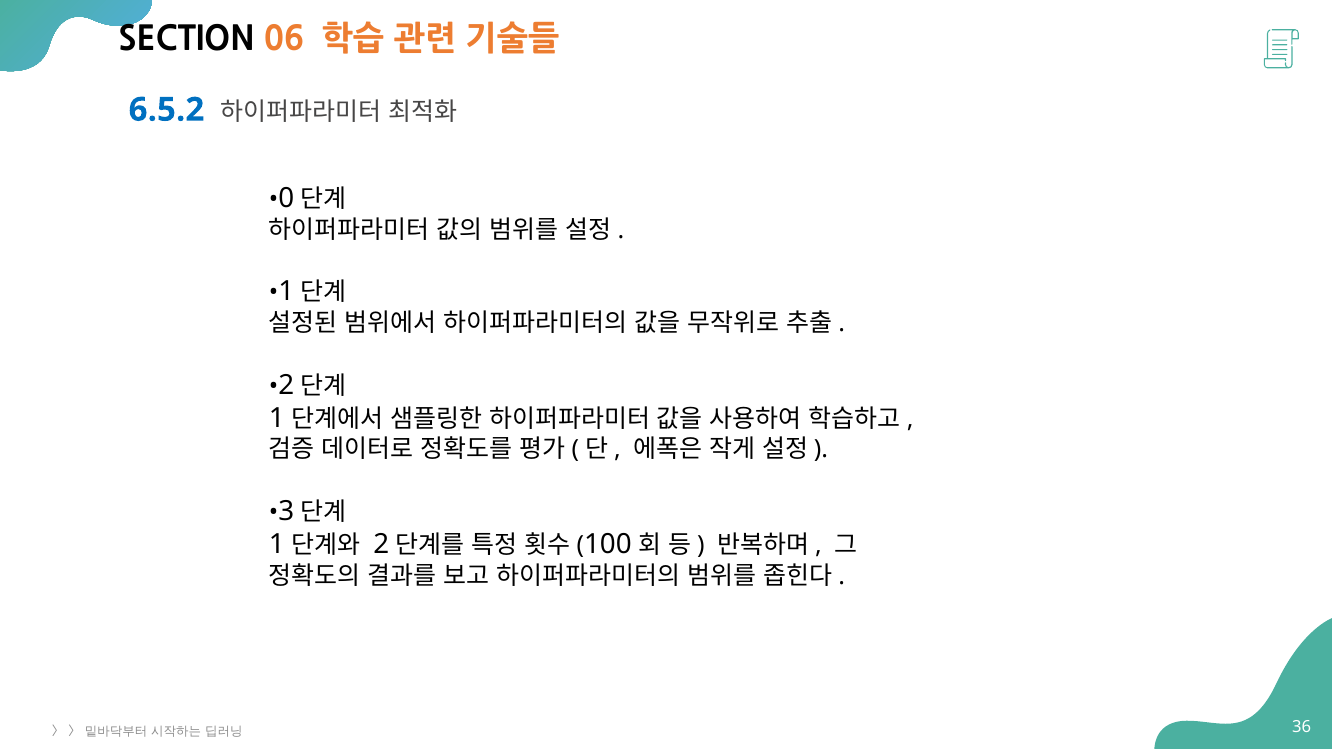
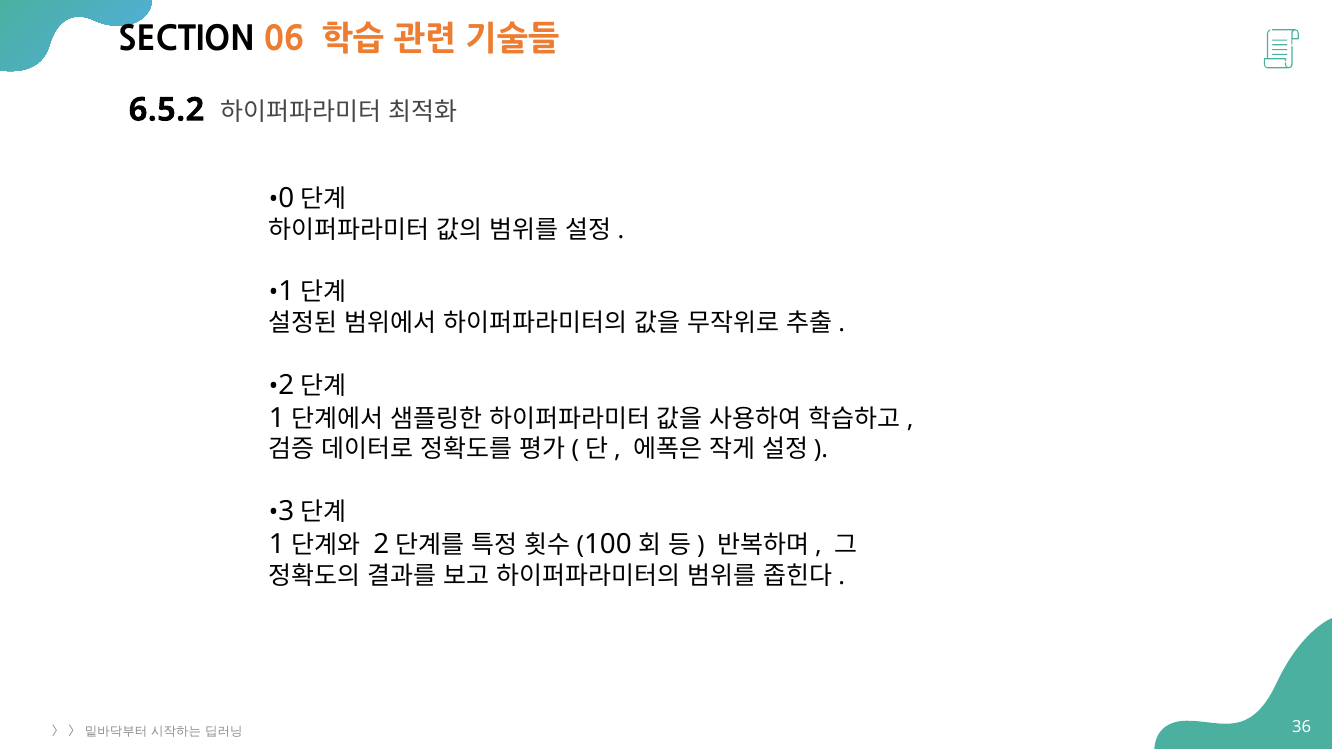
6.5.2 colour: blue -> black
